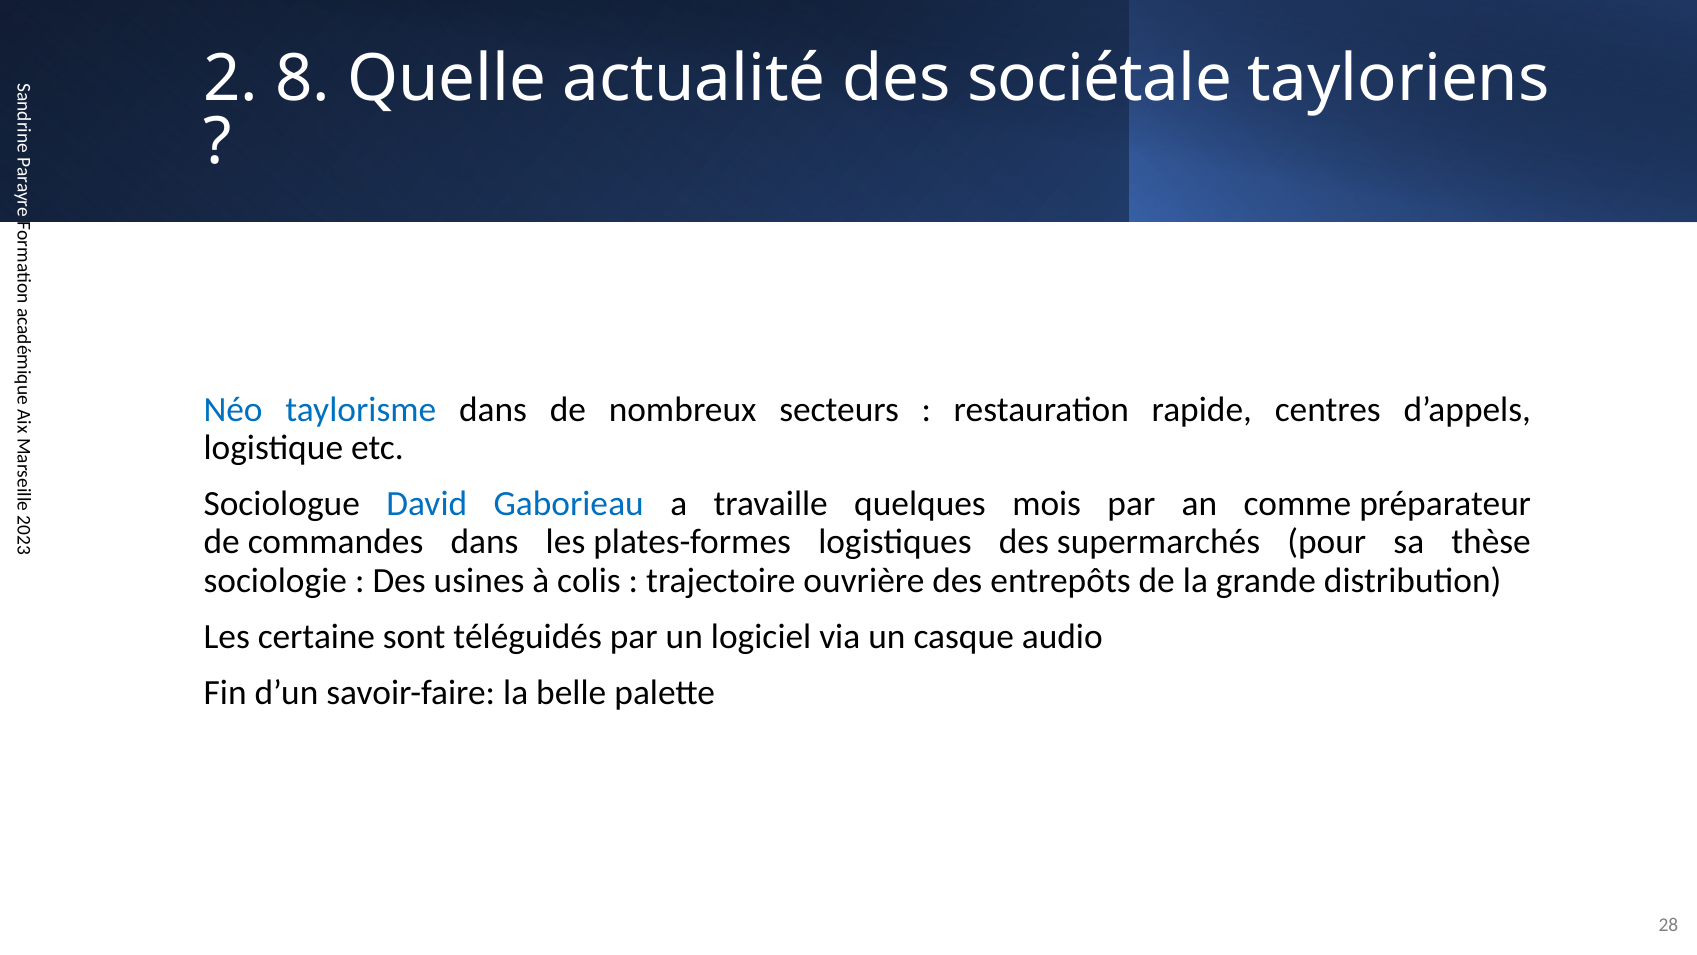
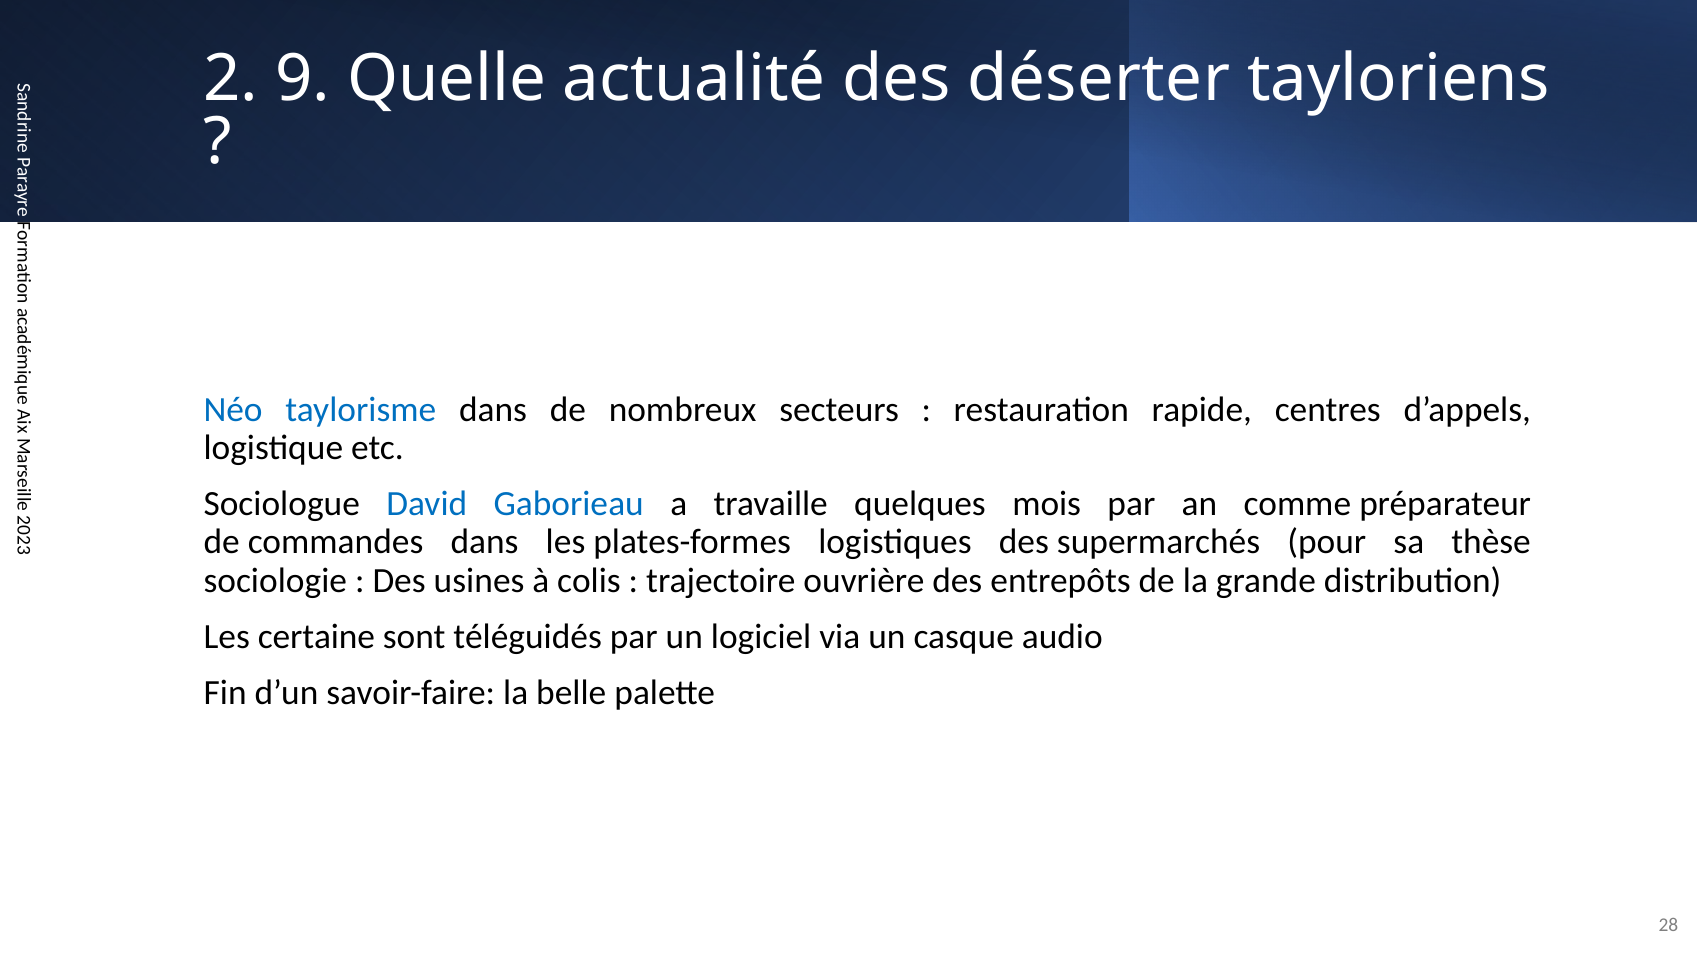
8: 8 -> 9
sociétale: sociétale -> déserter
